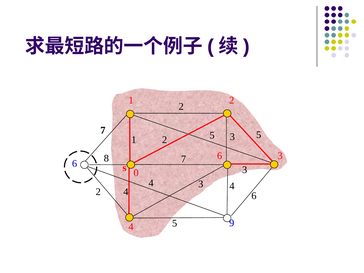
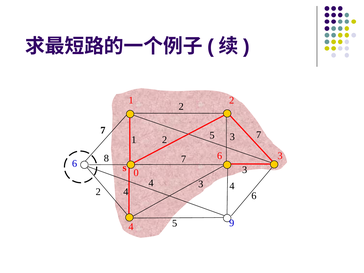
2 3 5: 5 -> 7
